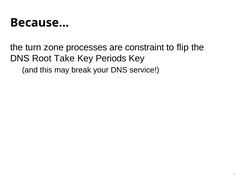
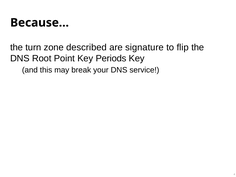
processes: processes -> described
constraint: constraint -> signature
Take: Take -> Point
